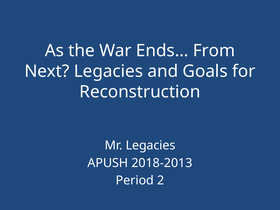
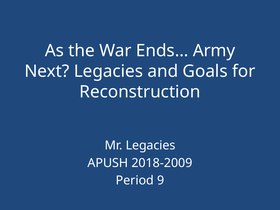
From: From -> Army
2018-2013: 2018-2013 -> 2018-2009
2: 2 -> 9
